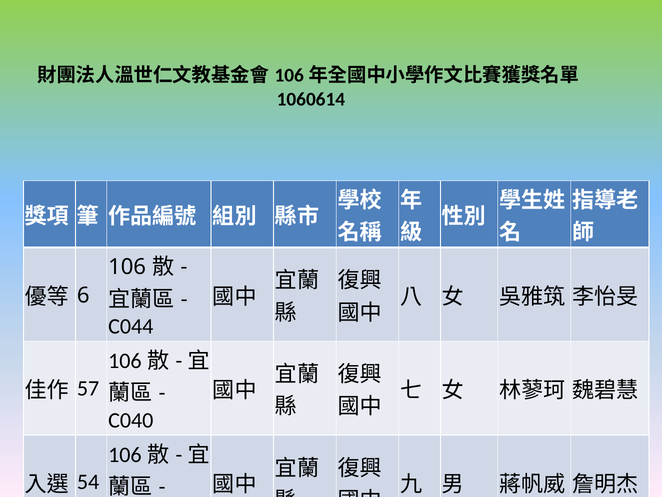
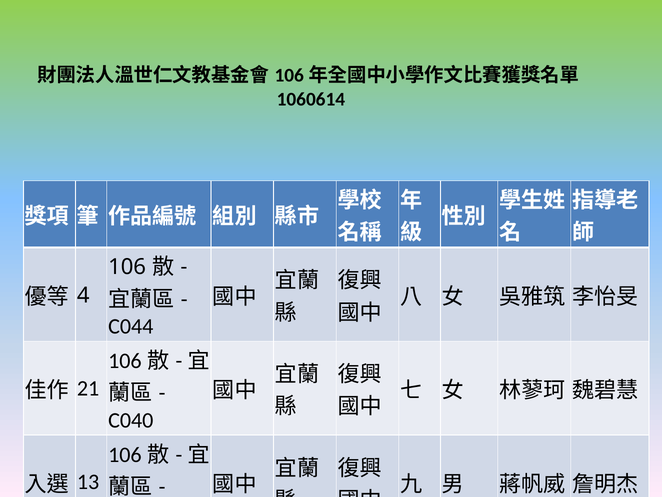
6: 6 -> 4
57: 57 -> 21
54: 54 -> 13
